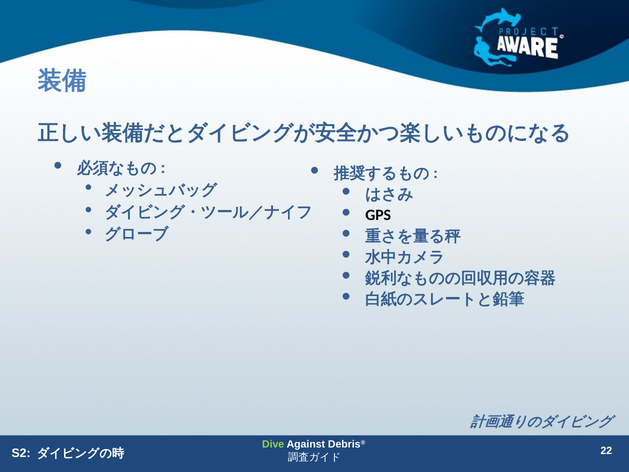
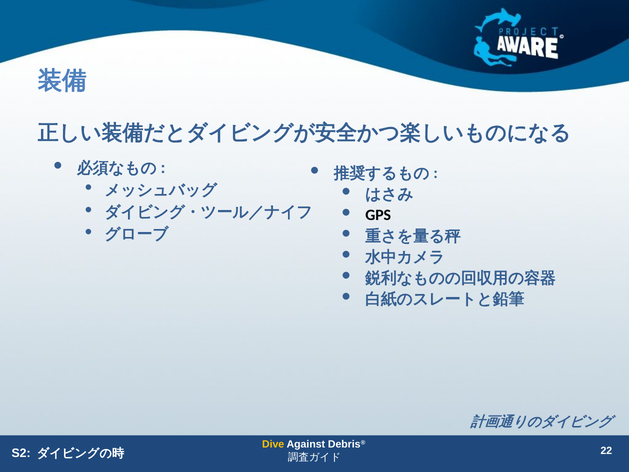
Dive colour: light green -> yellow
